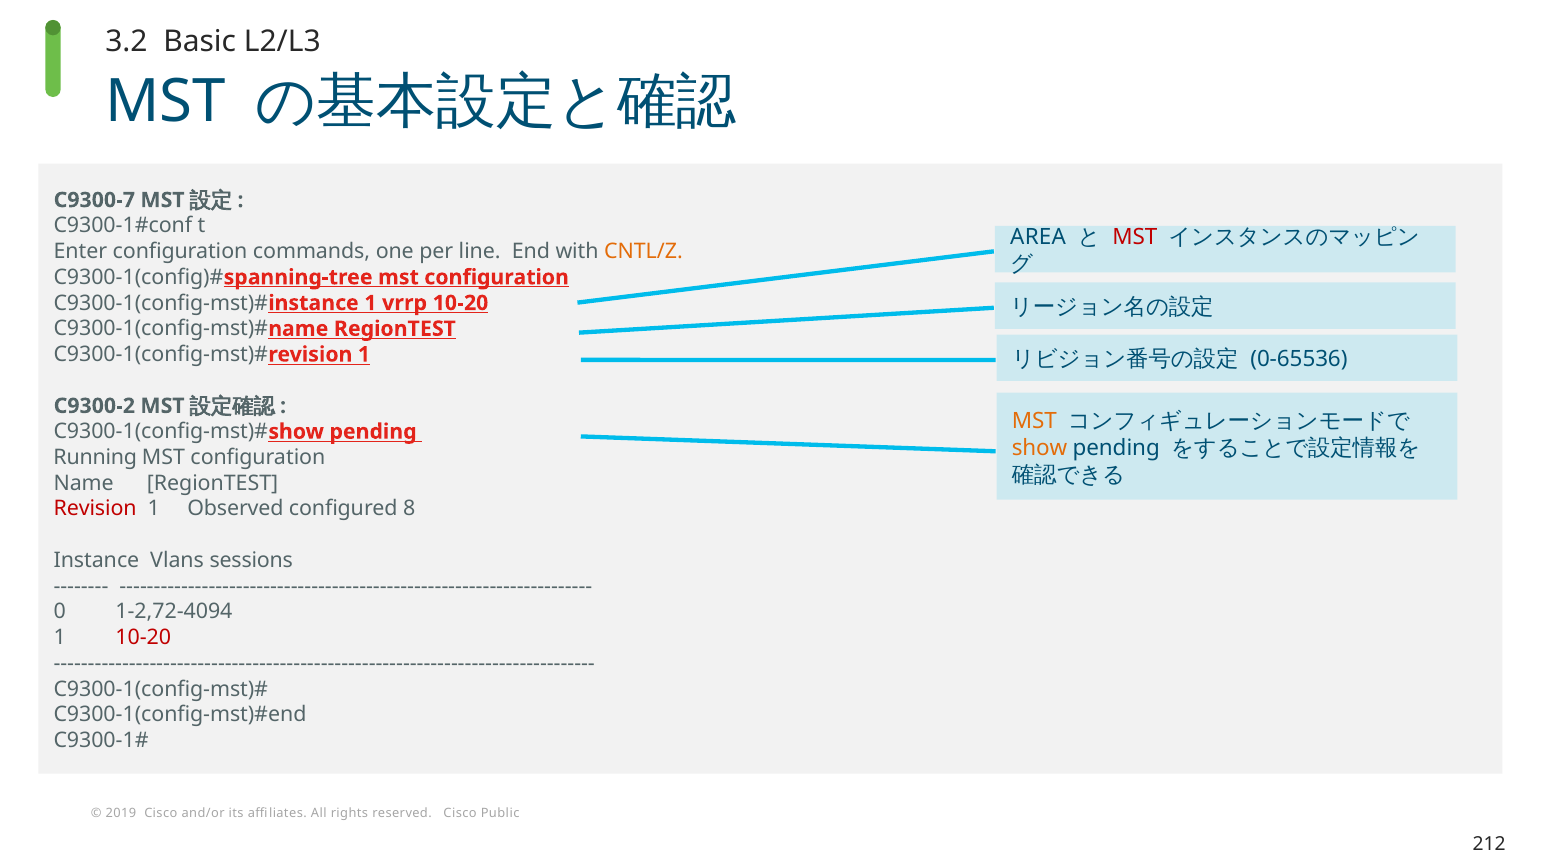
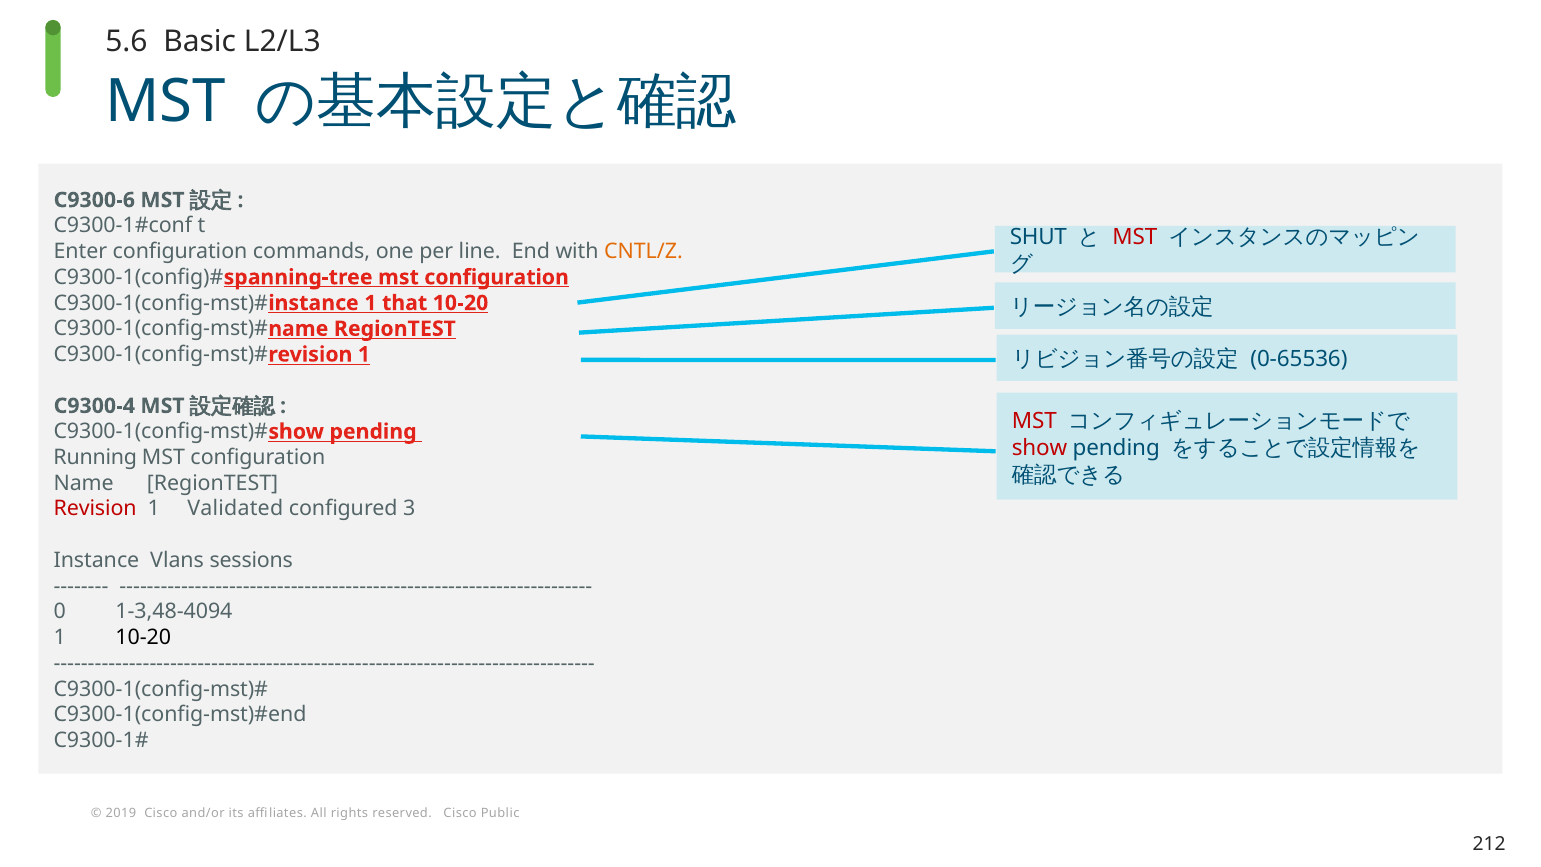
3.2: 3.2 -> 5.6
C9300-7: C9300-7 -> C9300-6
AREA: AREA -> SHUT
vrrp: vrrp -> that
C9300-2: C9300-2 -> C9300-4
MST at (1034, 421) colour: orange -> red
show colour: orange -> red
Observed: Observed -> Validated
8: 8 -> 3
1-2,72-4094: 1-2,72-4094 -> 1-3,48-4094
10-20 at (143, 637) colour: red -> black
